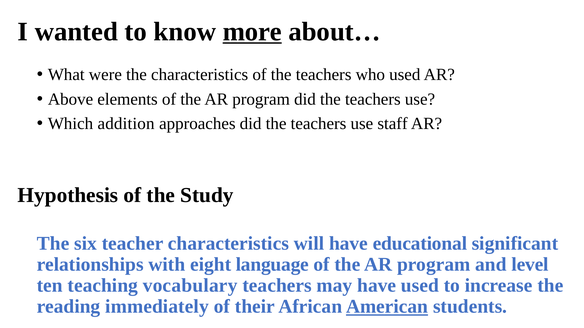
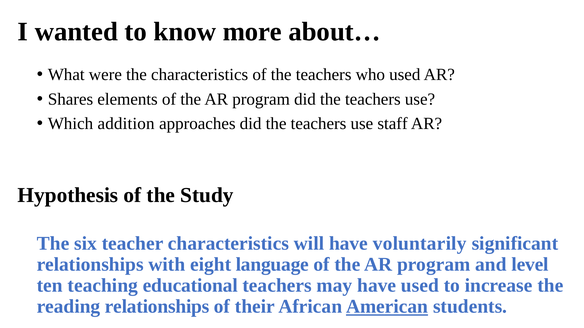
more underline: present -> none
Above: Above -> Shares
educational: educational -> voluntarily
vocabulary: vocabulary -> educational
reading immediately: immediately -> relationships
